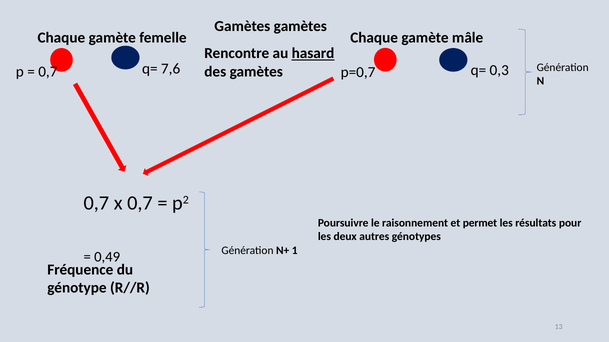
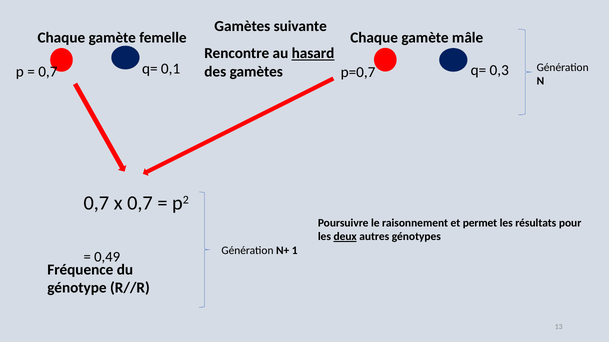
Gamètes gamètes: gamètes -> suivante
7,6: 7,6 -> 0,1
deux underline: none -> present
